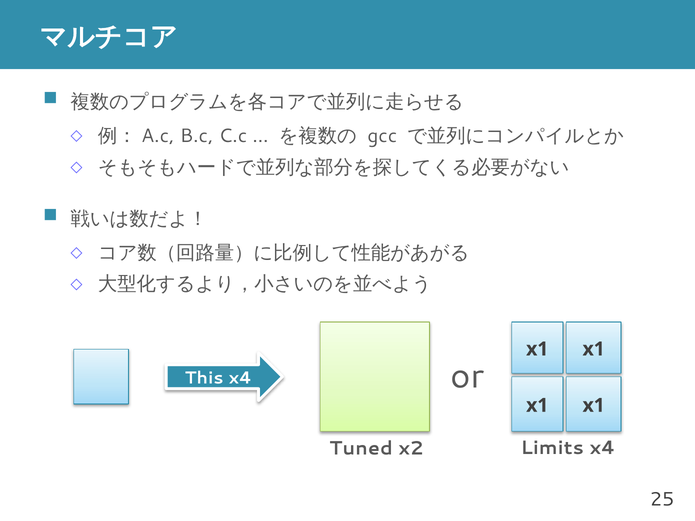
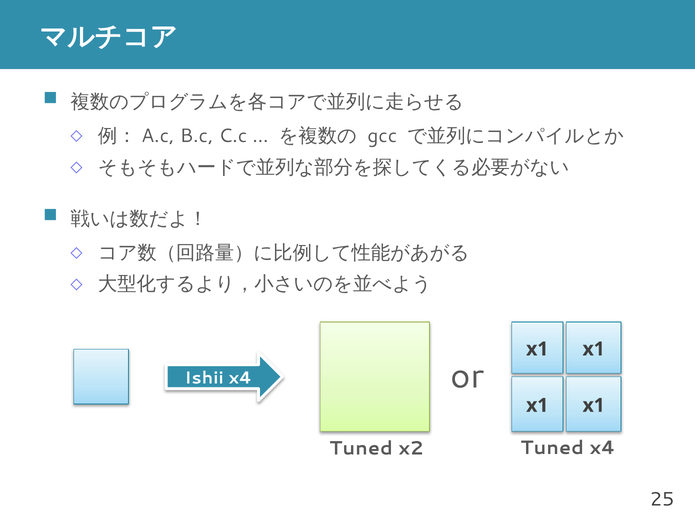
This: This -> Ishii
Limits at (552, 448): Limits -> Tuned
